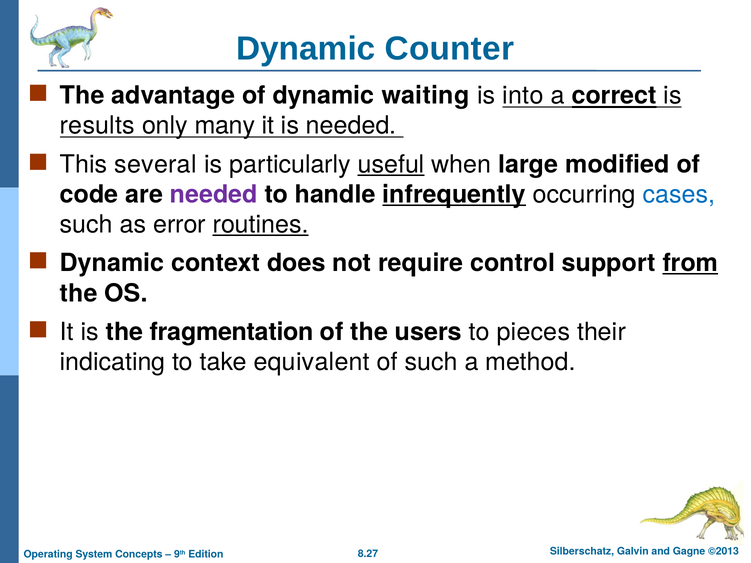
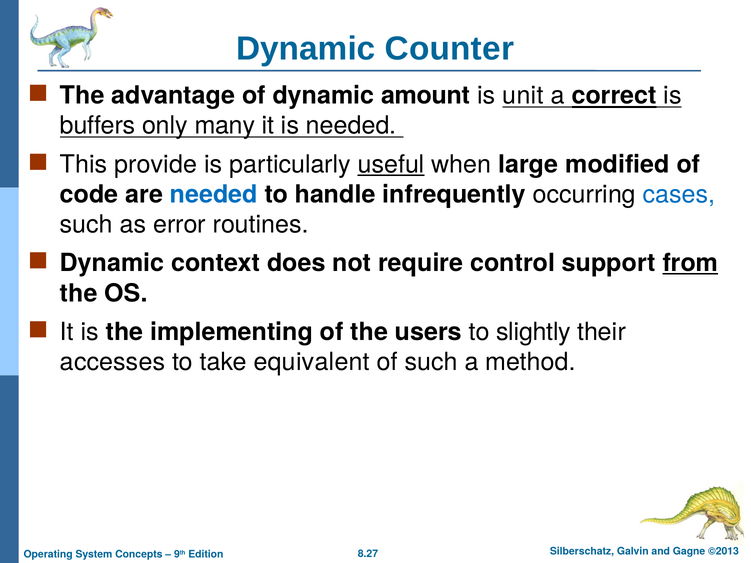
waiting: waiting -> amount
into: into -> unit
results: results -> buffers
several: several -> provide
needed at (214, 195) colour: purple -> blue
infrequently underline: present -> none
routines underline: present -> none
fragmentation: fragmentation -> implementing
pieces: pieces -> slightly
indicating: indicating -> accesses
